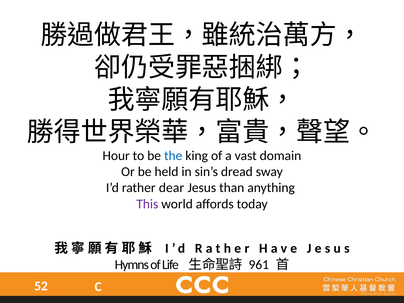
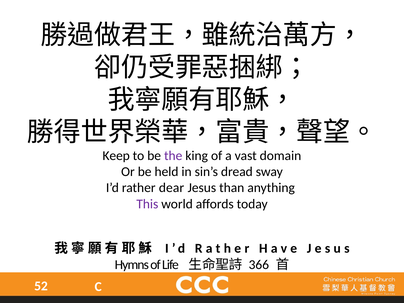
Hour: Hour -> Keep
the colour: blue -> purple
961: 961 -> 366
